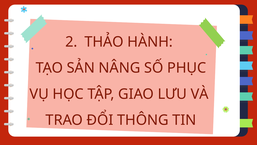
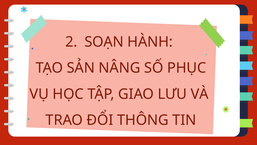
THẢO: THẢO -> SOẠN
